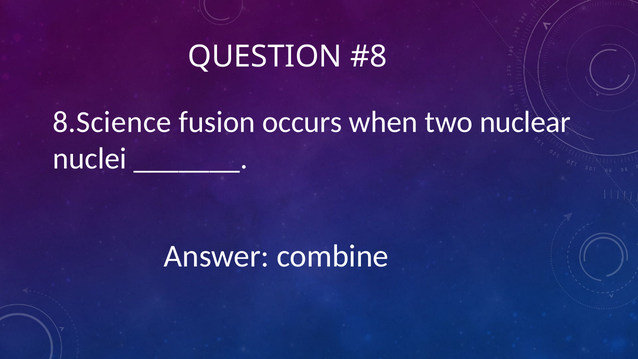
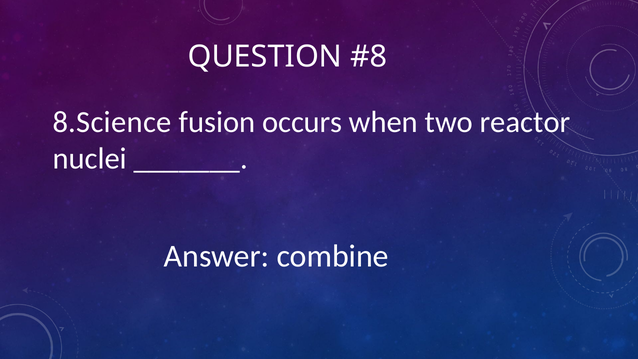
nuclear: nuclear -> reactor
